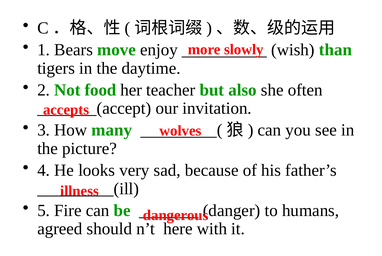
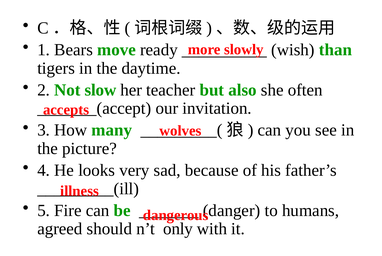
enjoy: enjoy -> ready
food: food -> slow
here: here -> only
